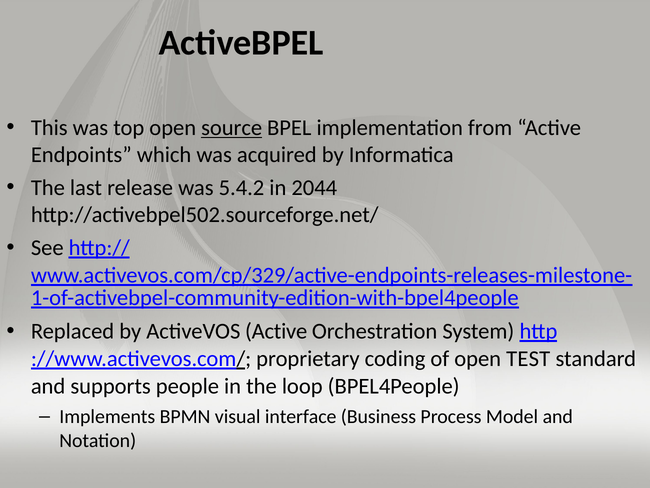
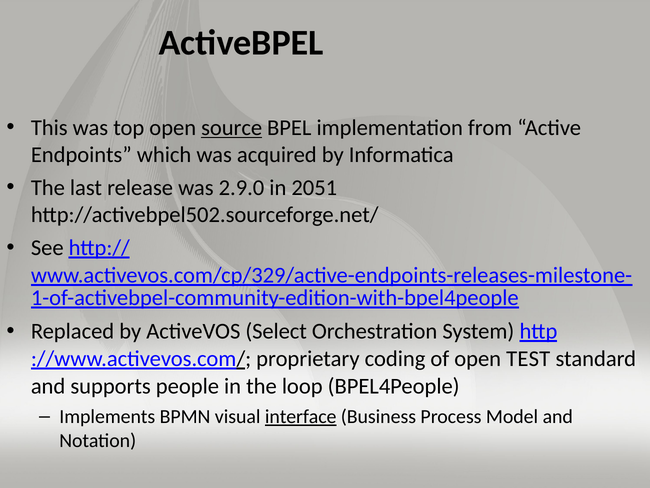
5.4.2: 5.4.2 -> 2.9.0
2044: 2044 -> 2051
ActiveVOS Active: Active -> Select
interface underline: none -> present
